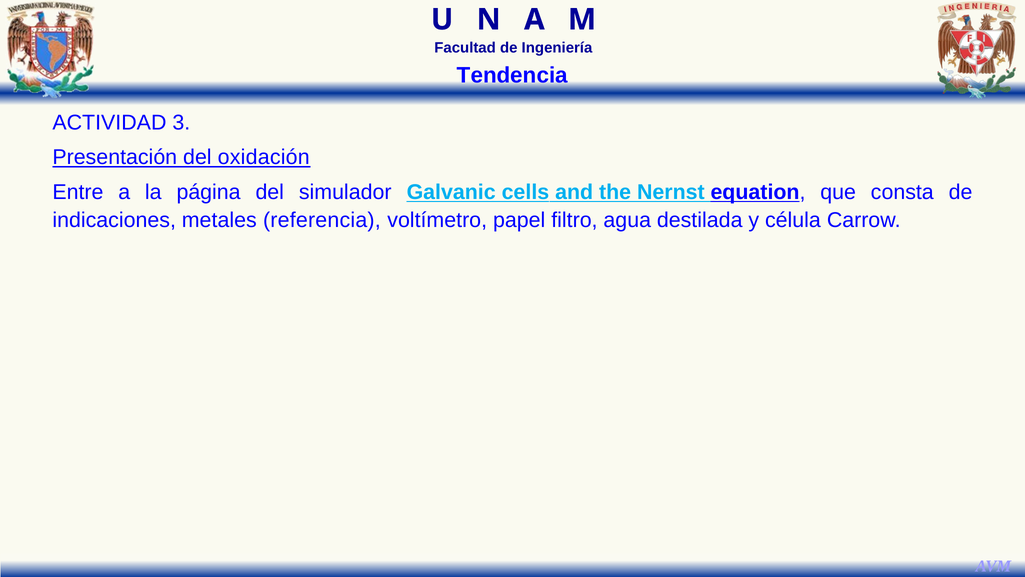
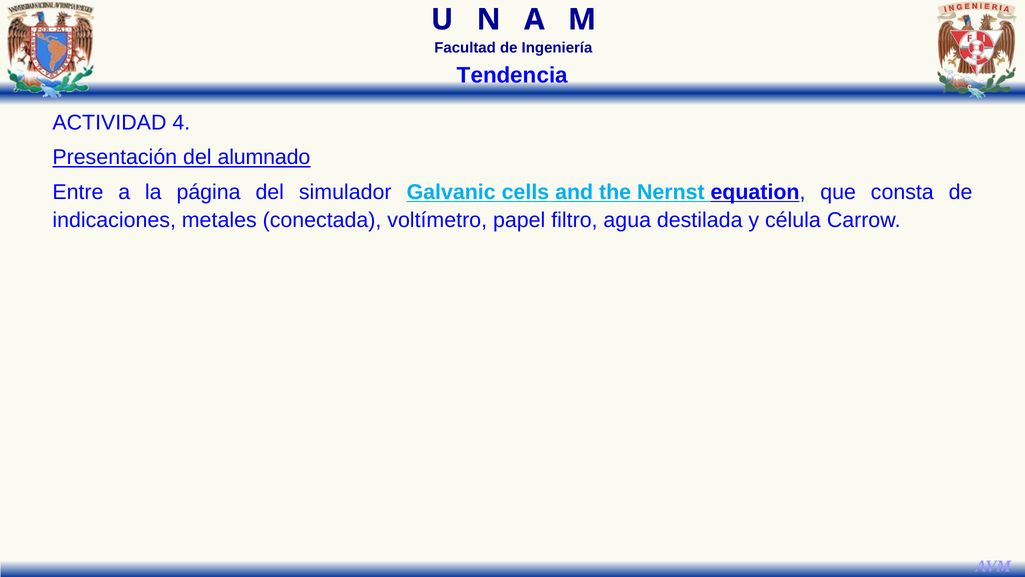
3: 3 -> 4
oxidación: oxidación -> alumnado
referencia: referencia -> conectada
